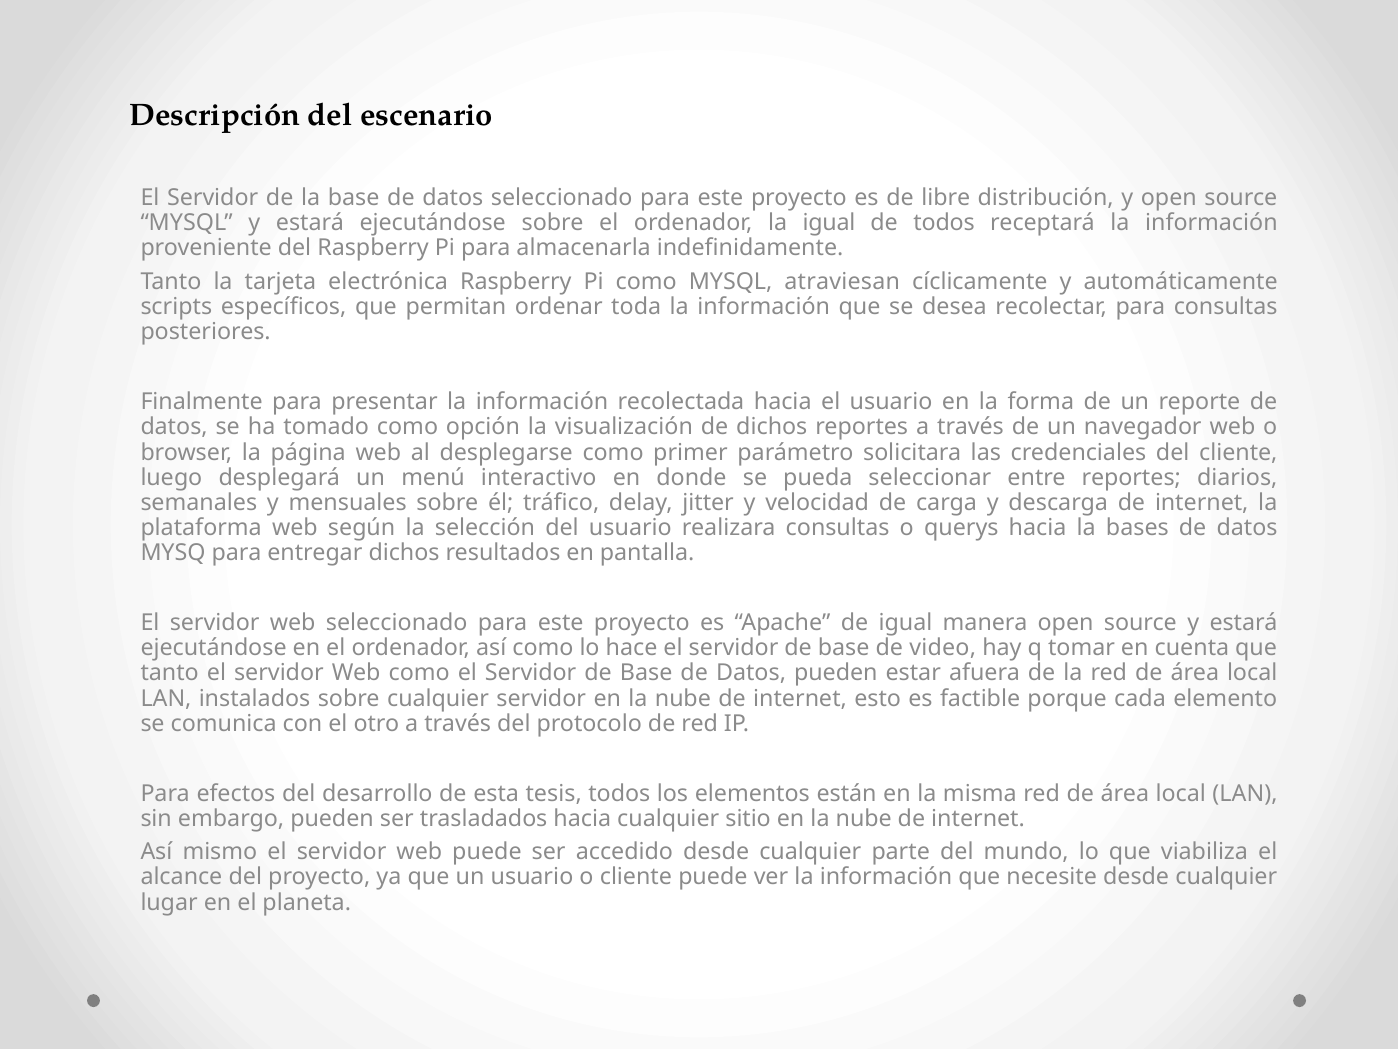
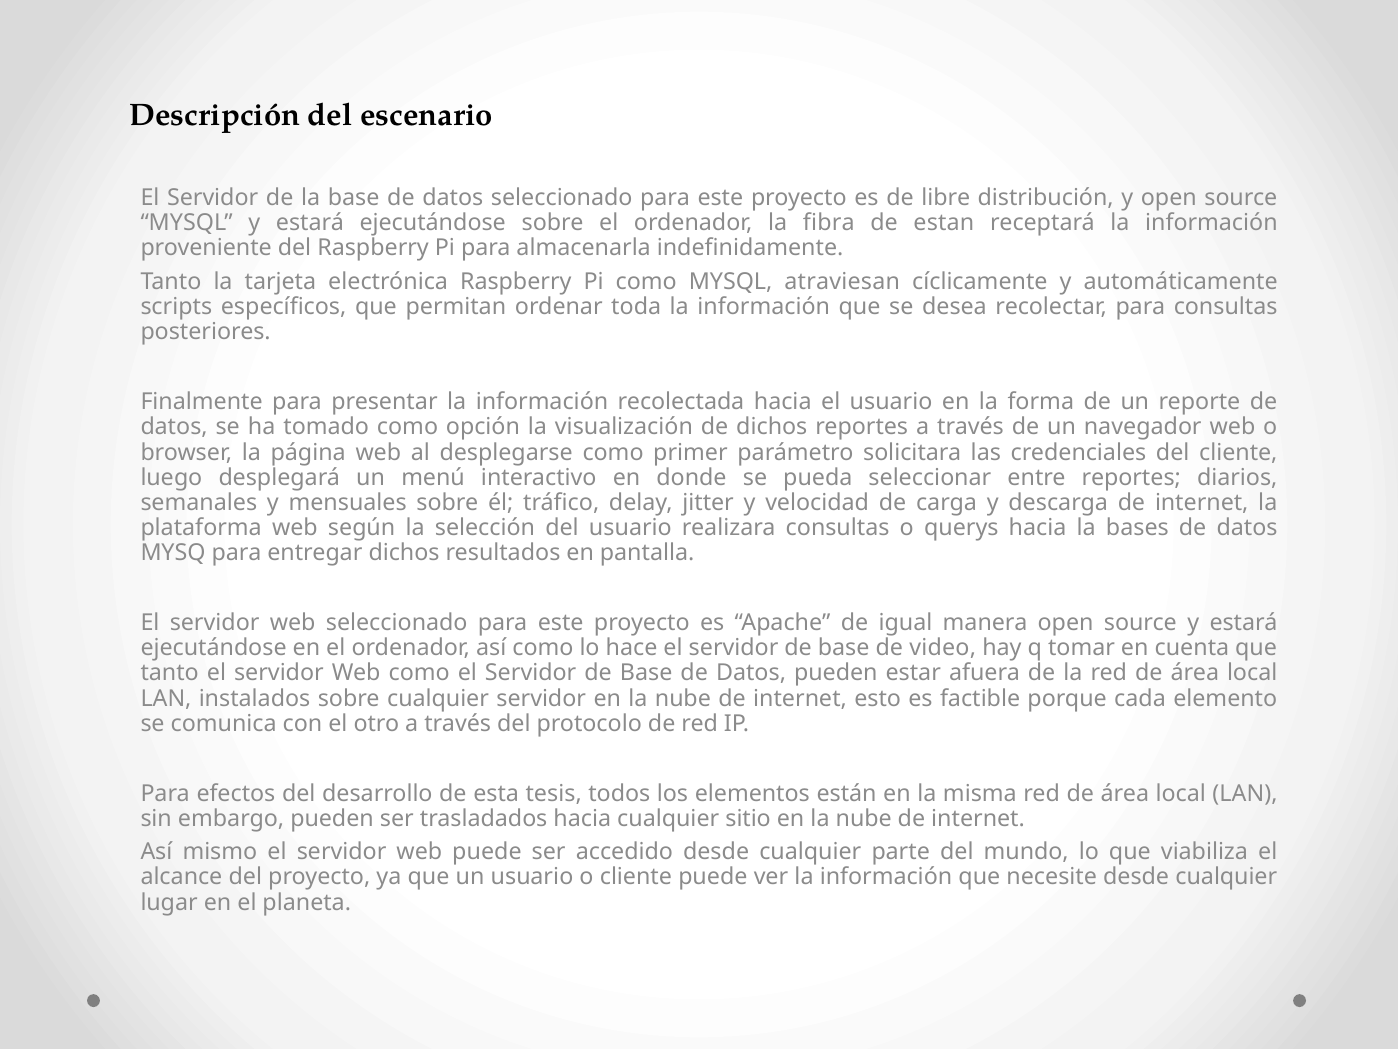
la igual: igual -> fibra
de todos: todos -> estan
